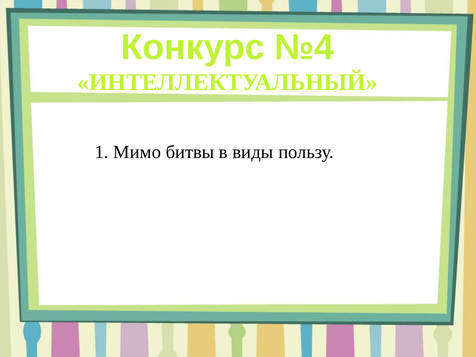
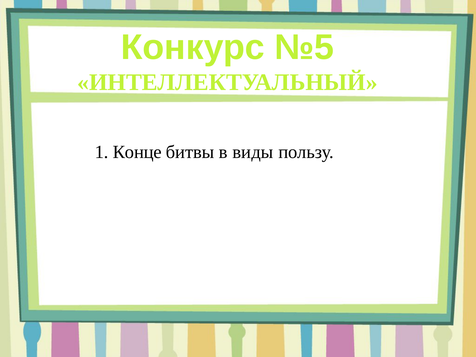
№4: №4 -> №5
Мимо: Мимо -> Конце
